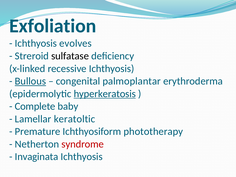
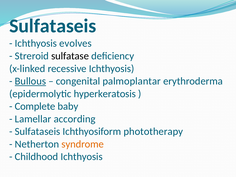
Exfoliation at (53, 26): Exfoliation -> Sulfataseis
hyperkeratosis underline: present -> none
keratoltic: keratoltic -> according
Premature at (38, 131): Premature -> Sulfataseis
syndrome colour: red -> orange
Invaginata: Invaginata -> Childhood
